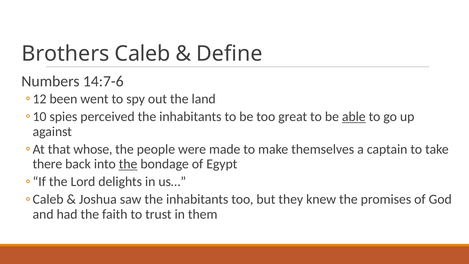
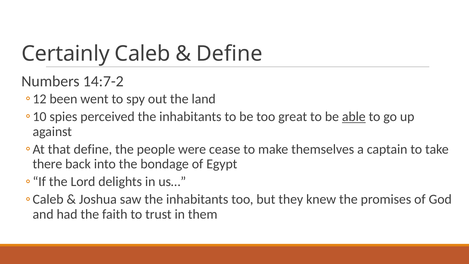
Brothers: Brothers -> Certainly
14:7-6: 14:7-6 -> 14:7-2
that whose: whose -> define
made: made -> cease
the at (128, 164) underline: present -> none
